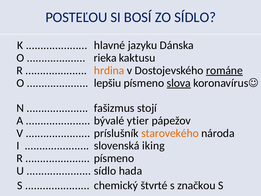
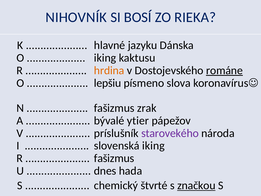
POSTEĽOU: POSTEĽOU -> NIHOVNÍK
ZO SÍDLO: SÍDLO -> RIEKA
rieka at (105, 58): rieka -> iking
slova underline: present -> none
stojí: stojí -> zrak
starovekého colour: orange -> purple
písmeno at (114, 158): písmeno -> fašizmus
sídlo at (105, 171): sídlo -> dnes
značkou underline: none -> present
